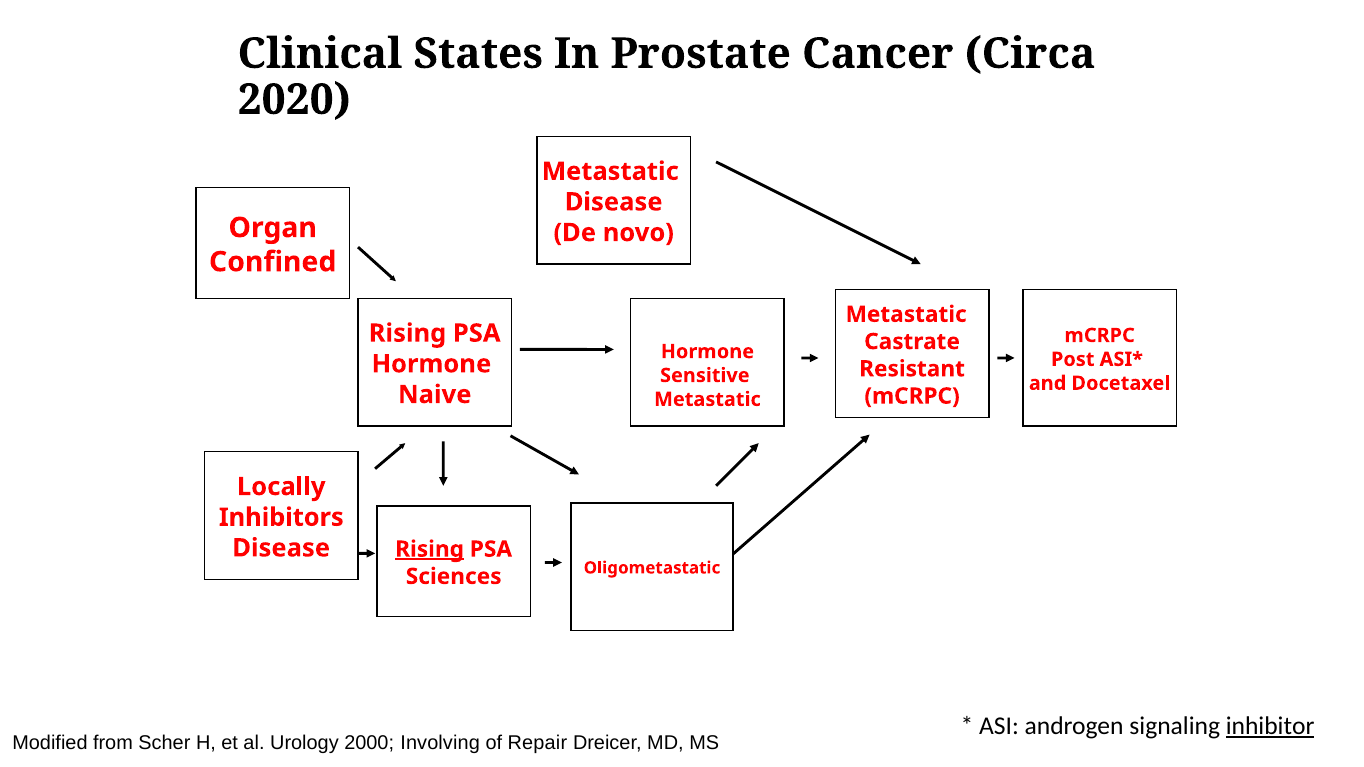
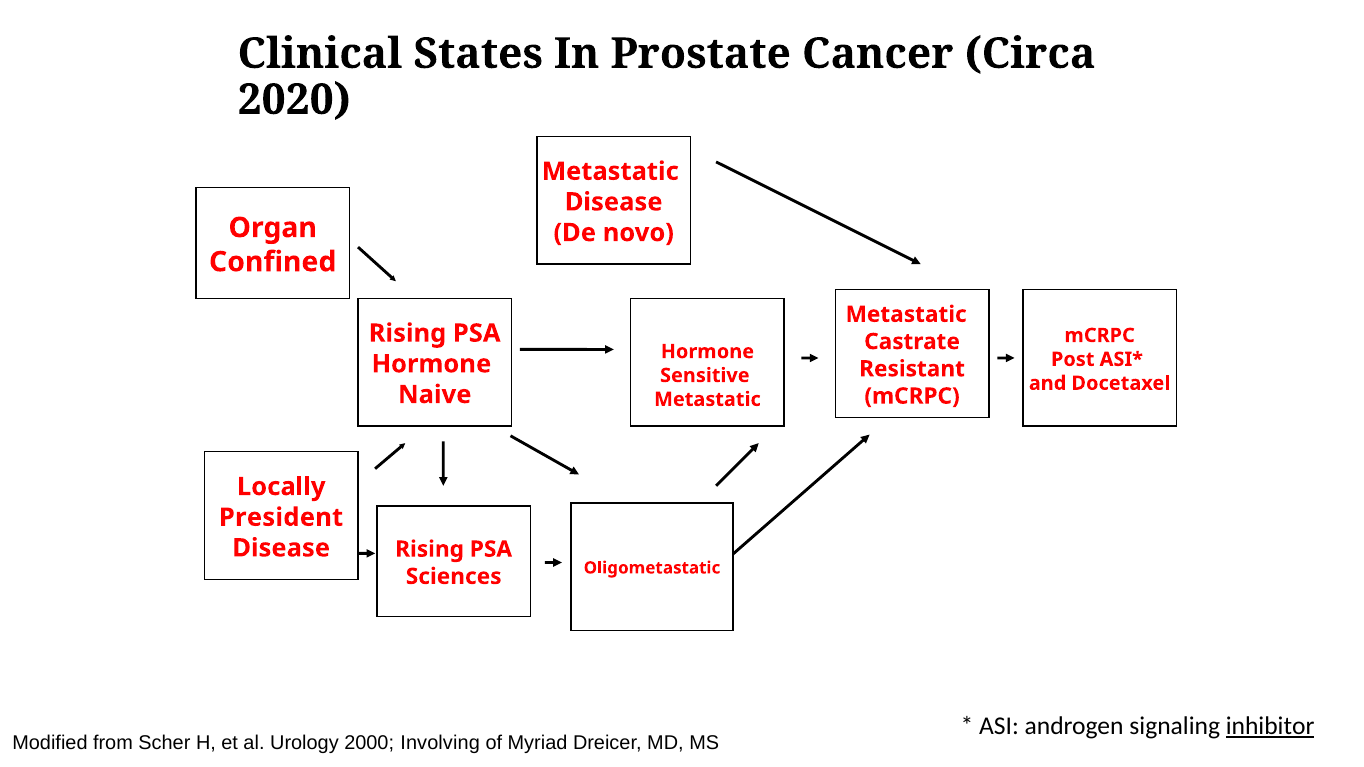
Inhibitors: Inhibitors -> President
Rising at (430, 549) underline: present -> none
Repair: Repair -> Myriad
